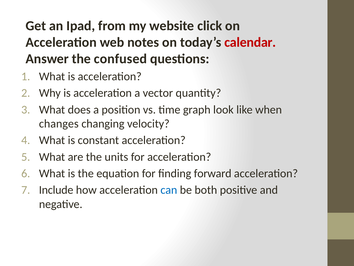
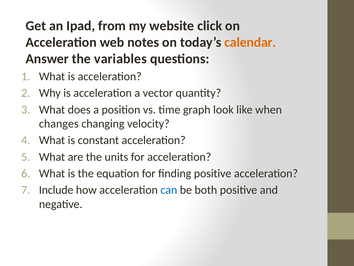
calendar colour: red -> orange
confused: confused -> variables
finding forward: forward -> positive
